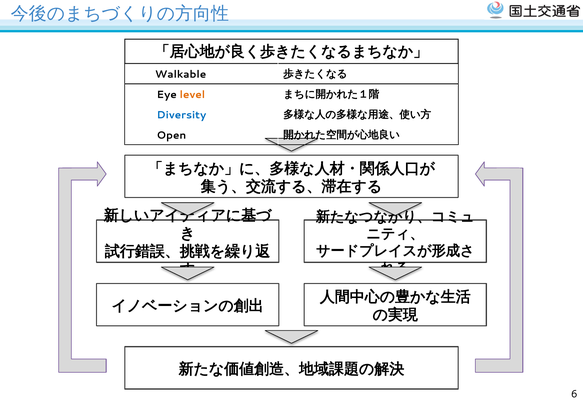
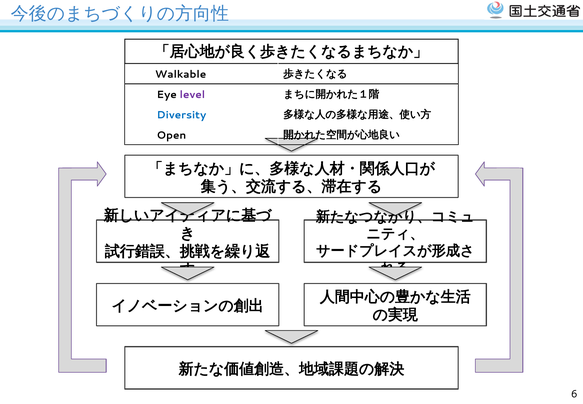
level colour: orange -> purple
